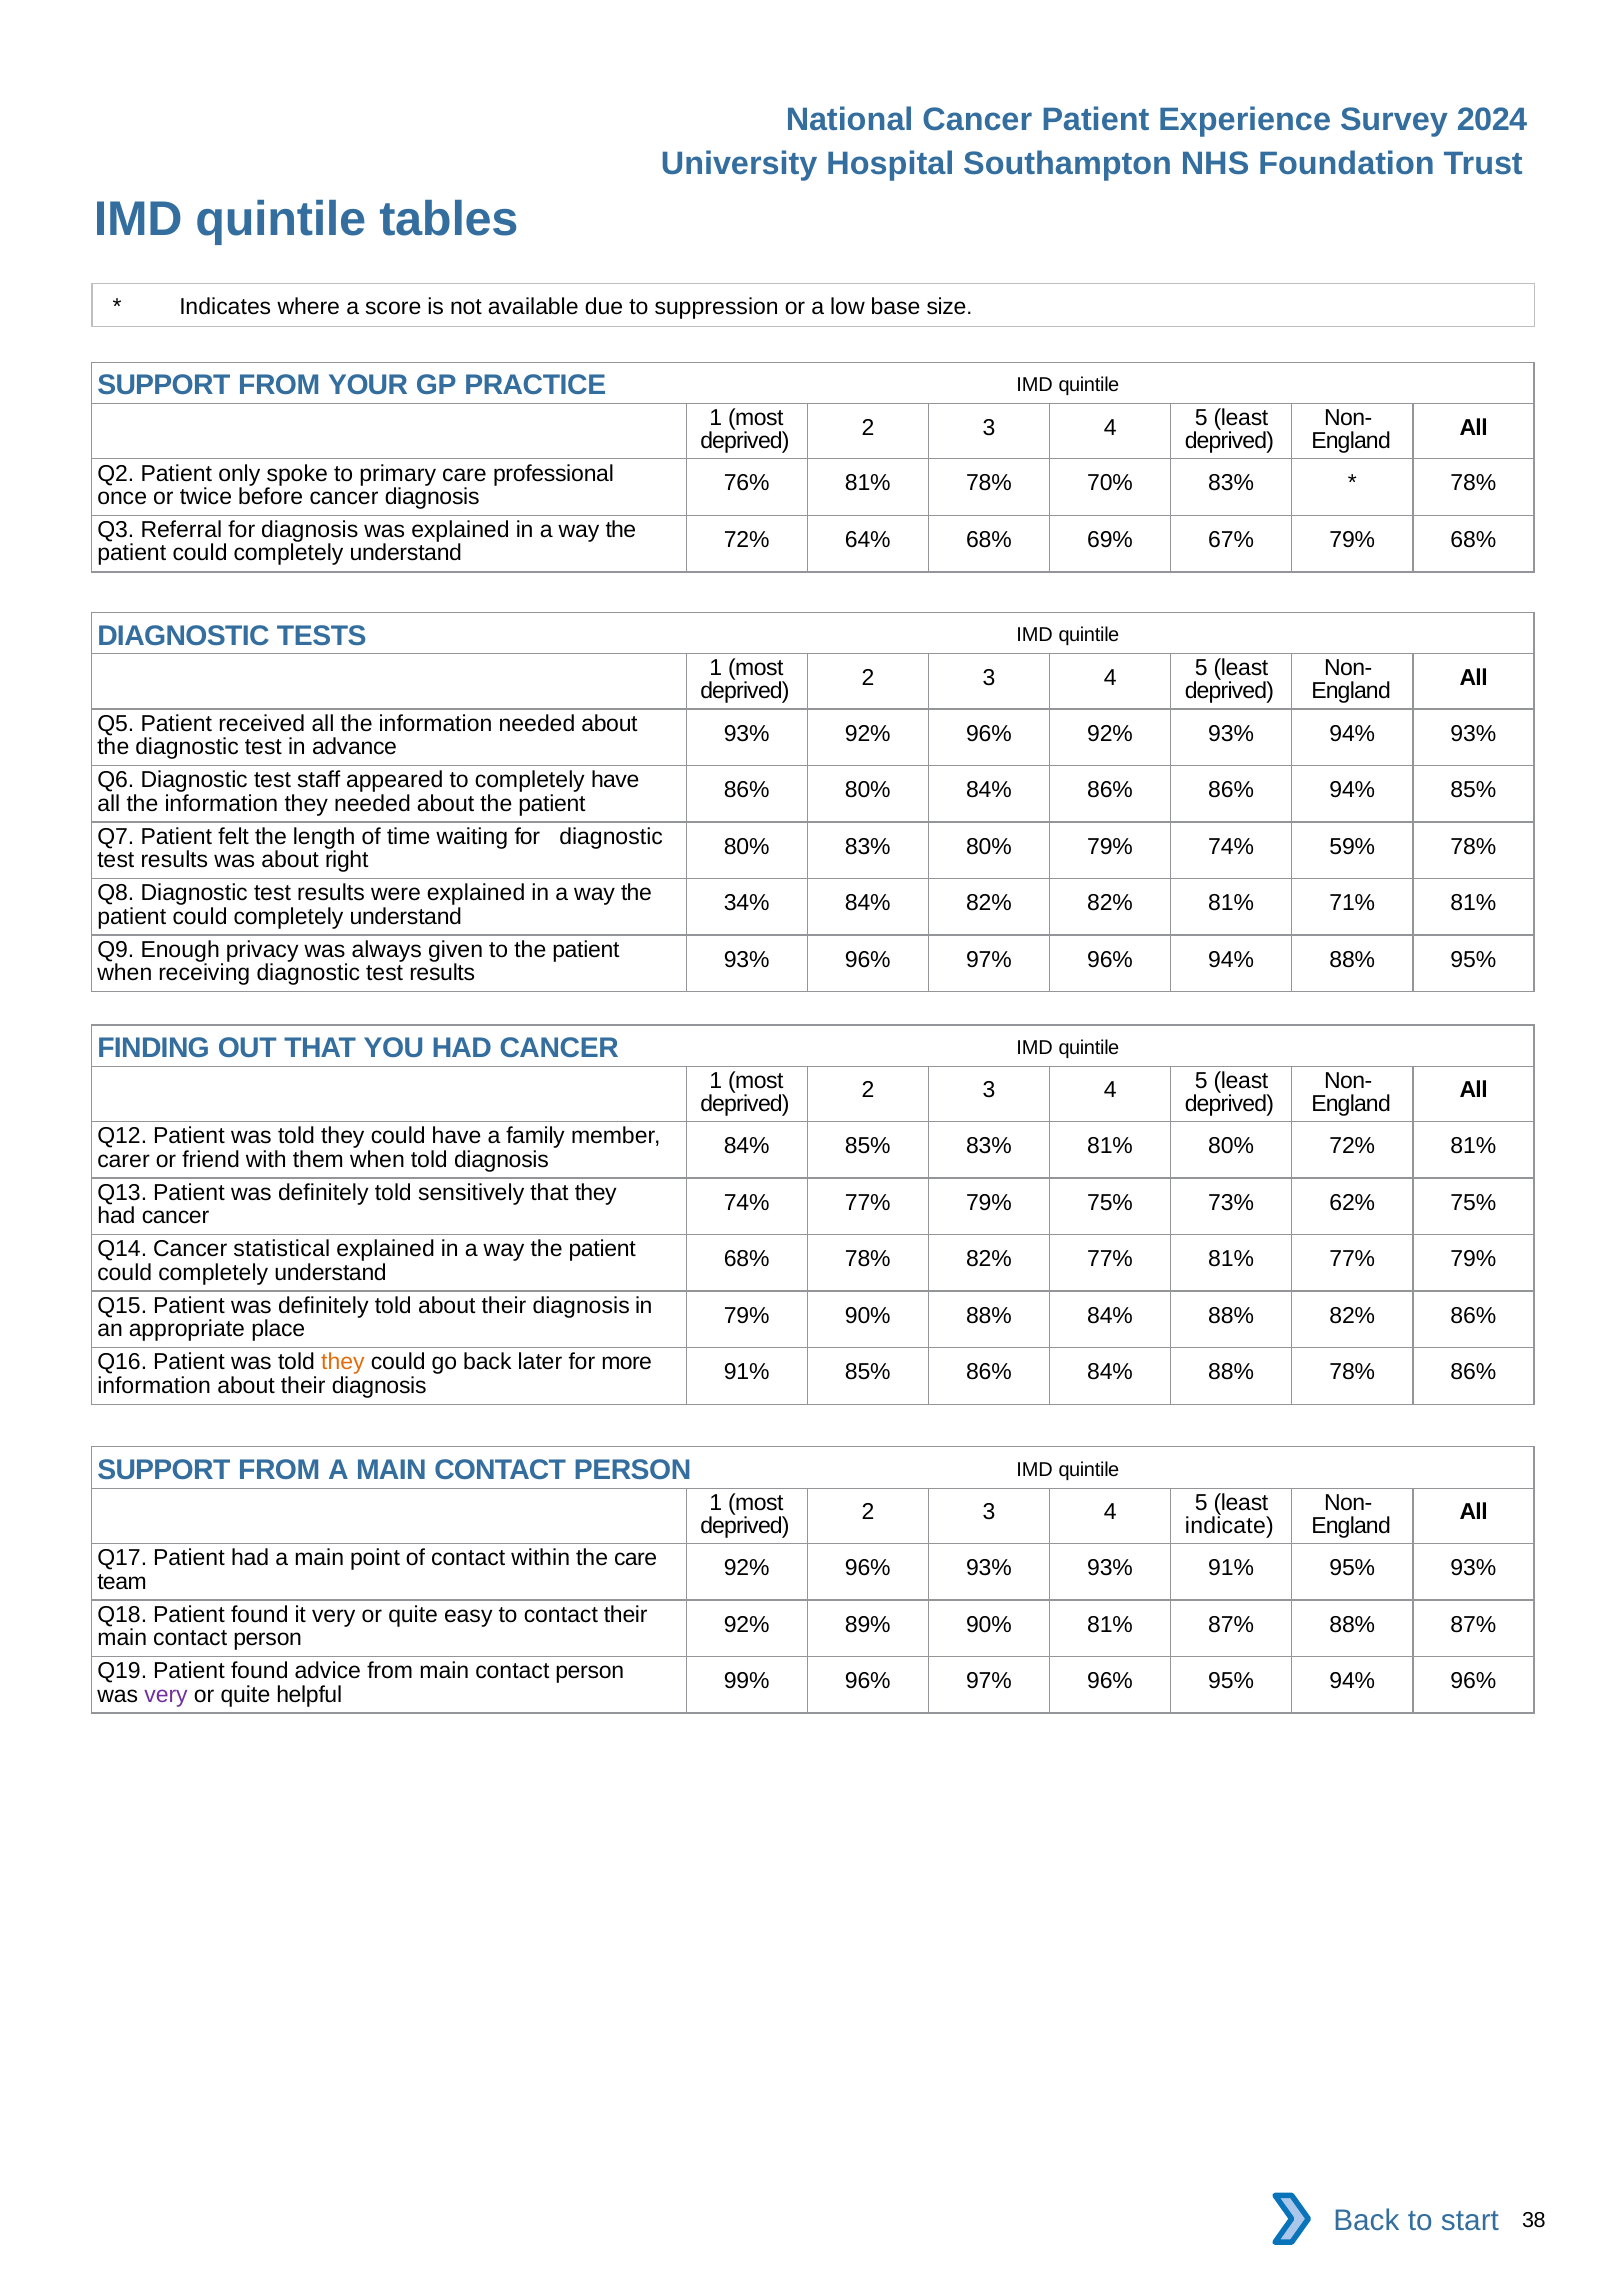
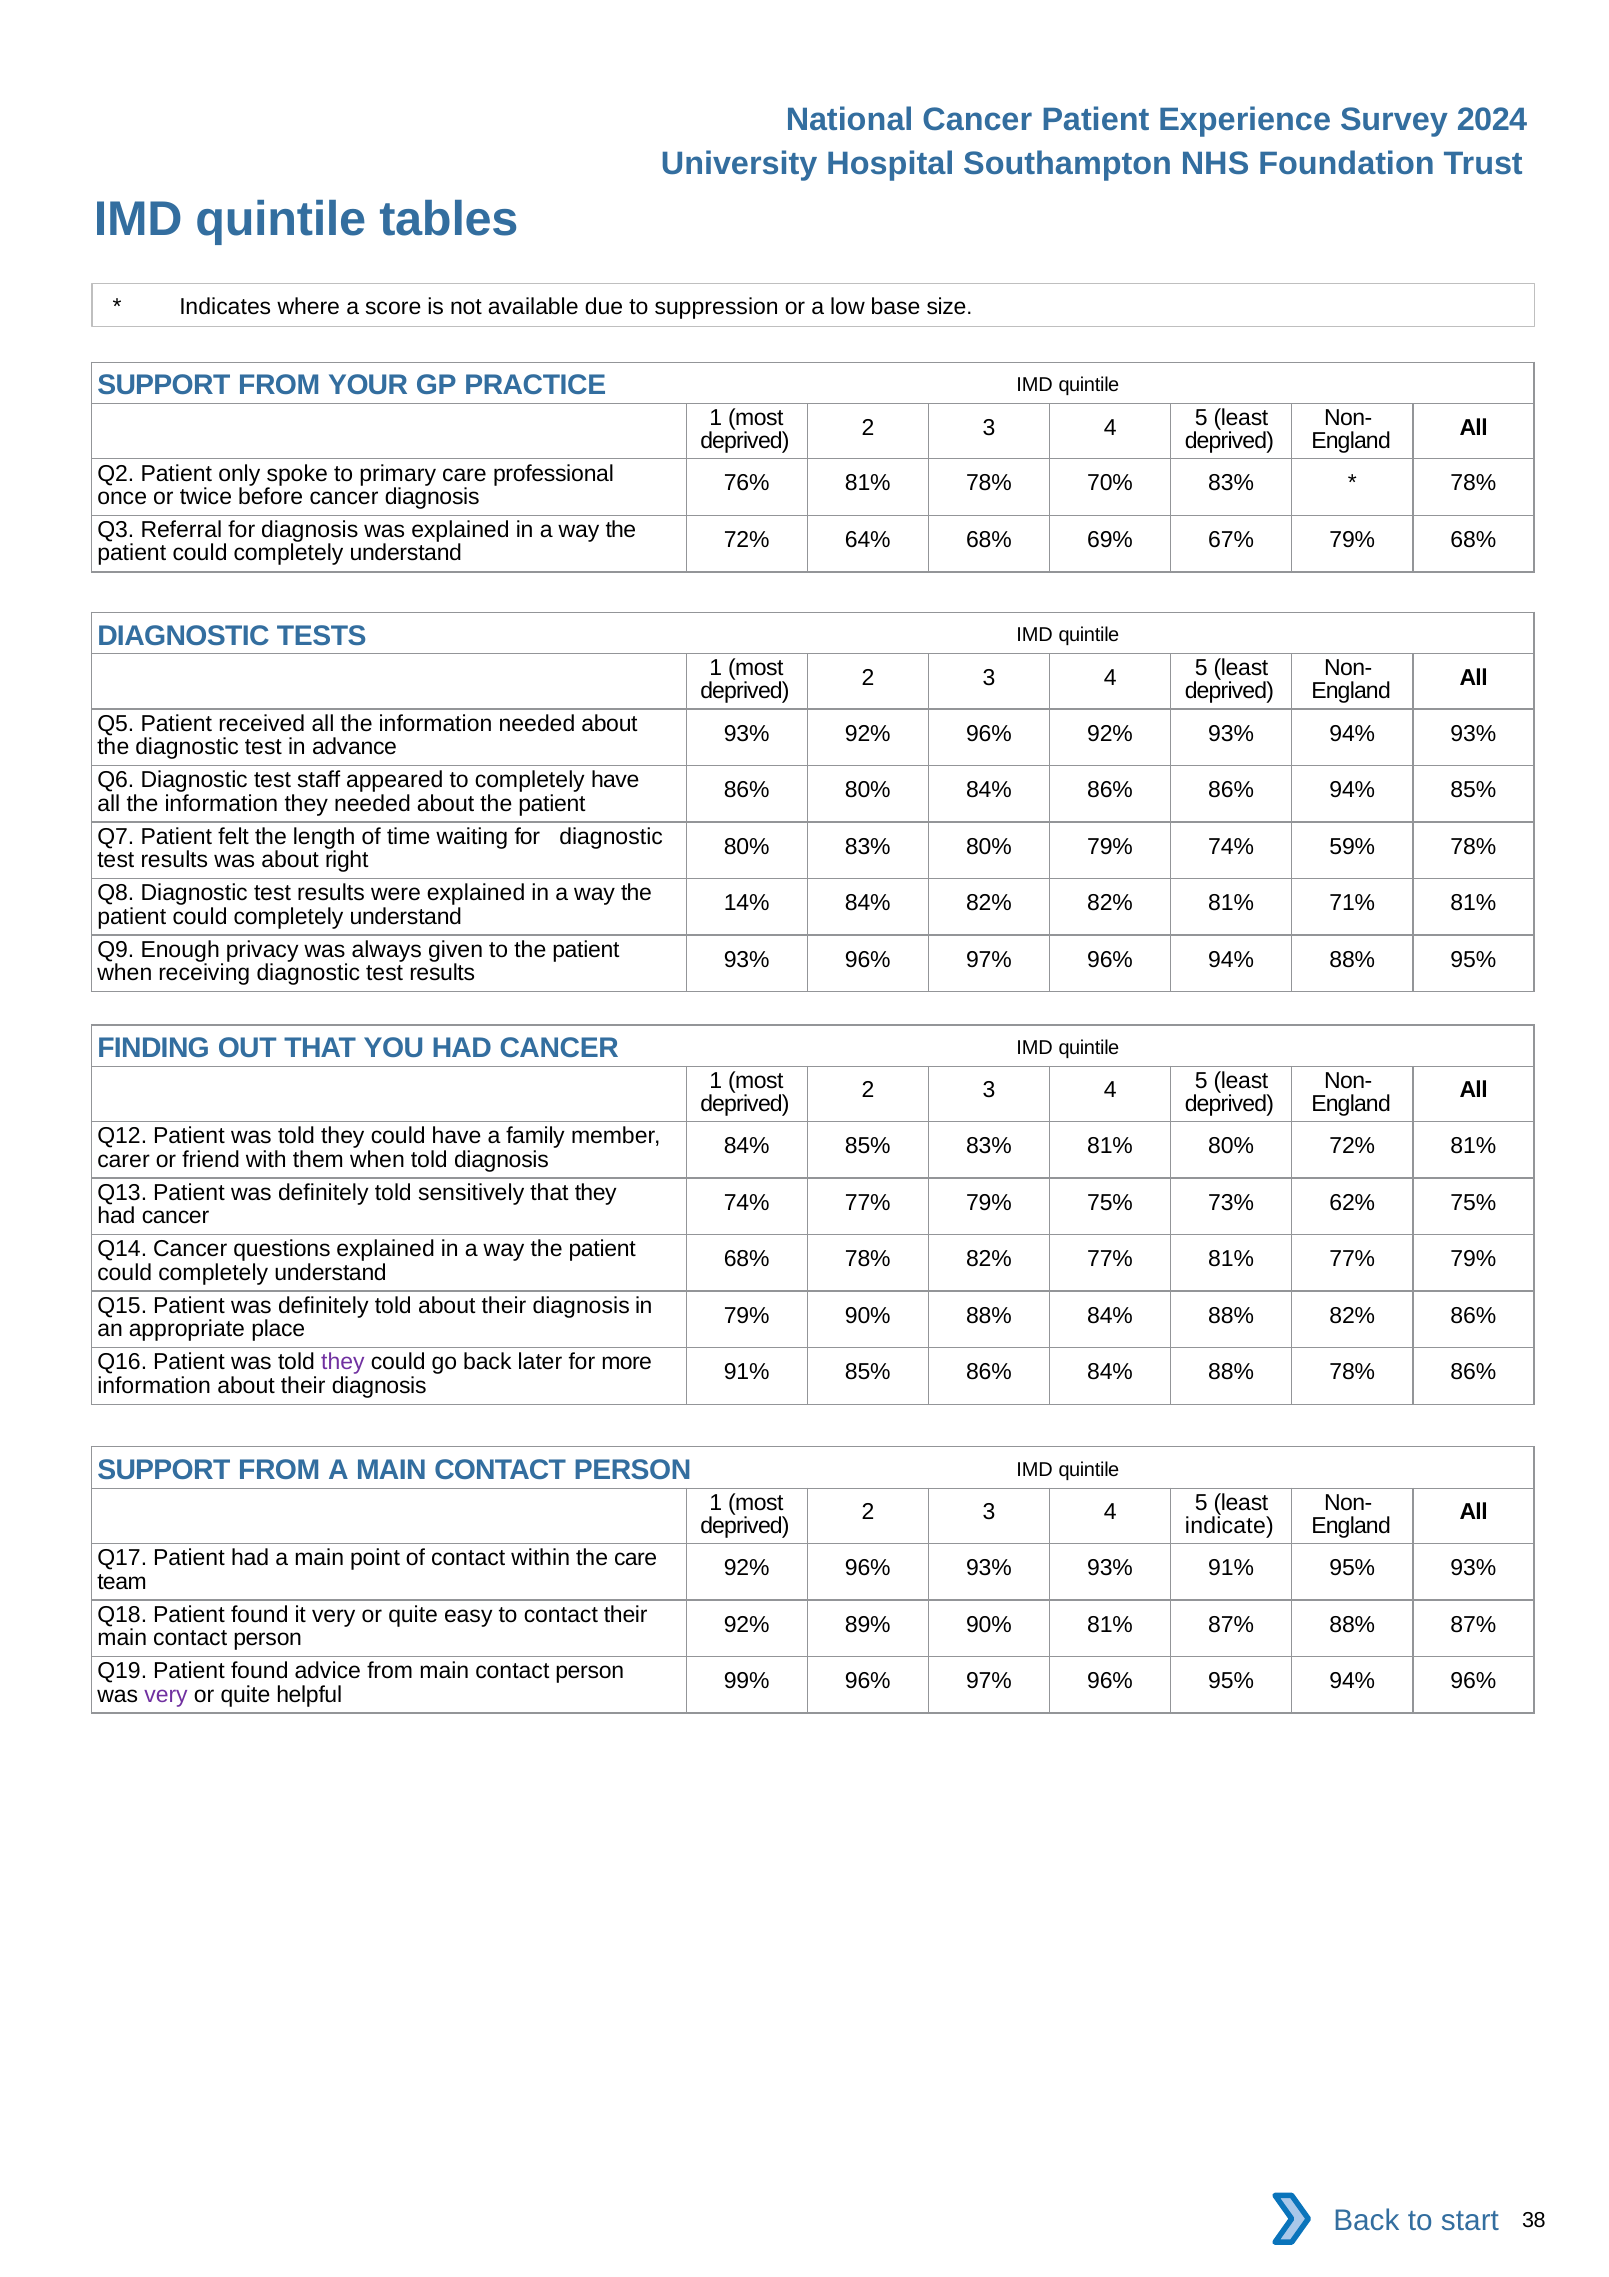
34%: 34% -> 14%
statistical: statistical -> questions
they at (343, 1362) colour: orange -> purple
